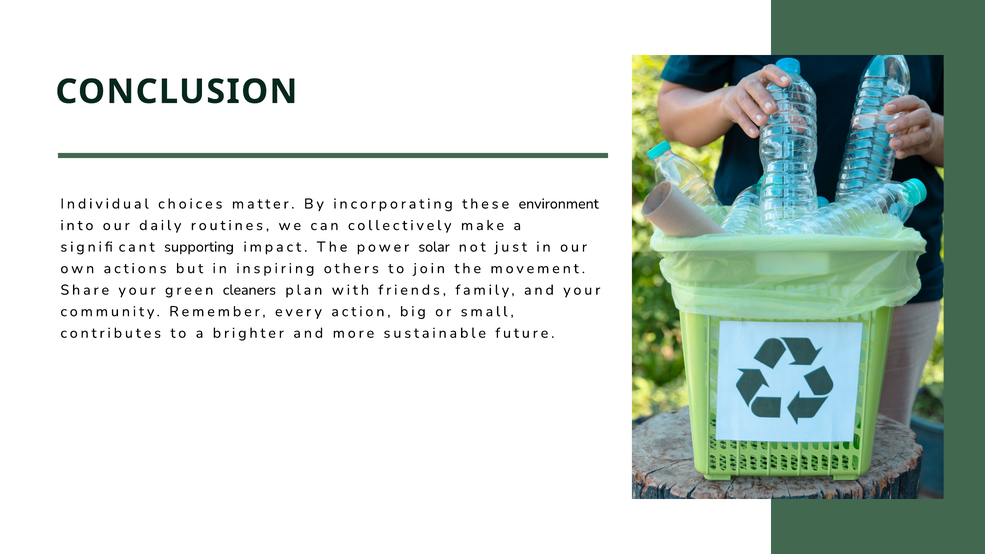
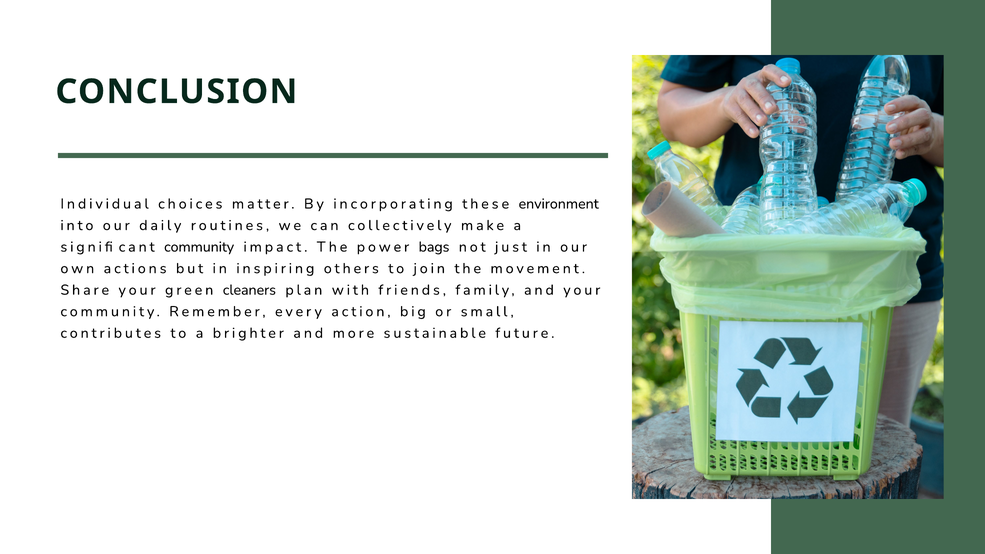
supporting at (199, 247): supporting -> community
solar: solar -> bags
